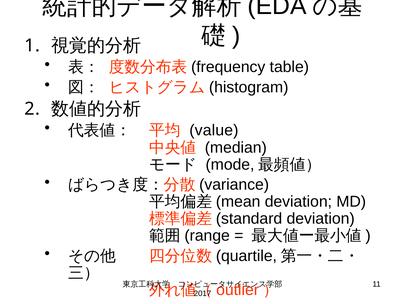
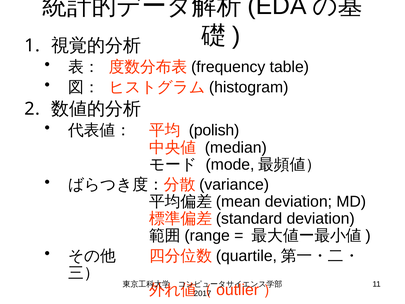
value: value -> polish
